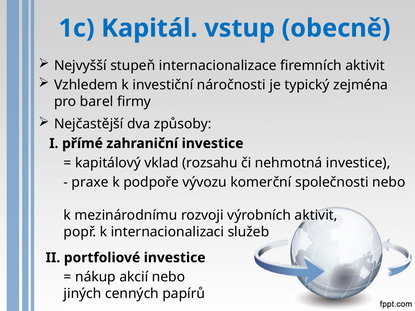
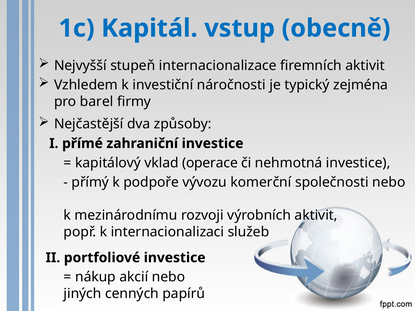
rozsahu: rozsahu -> operace
praxe: praxe -> přímý
